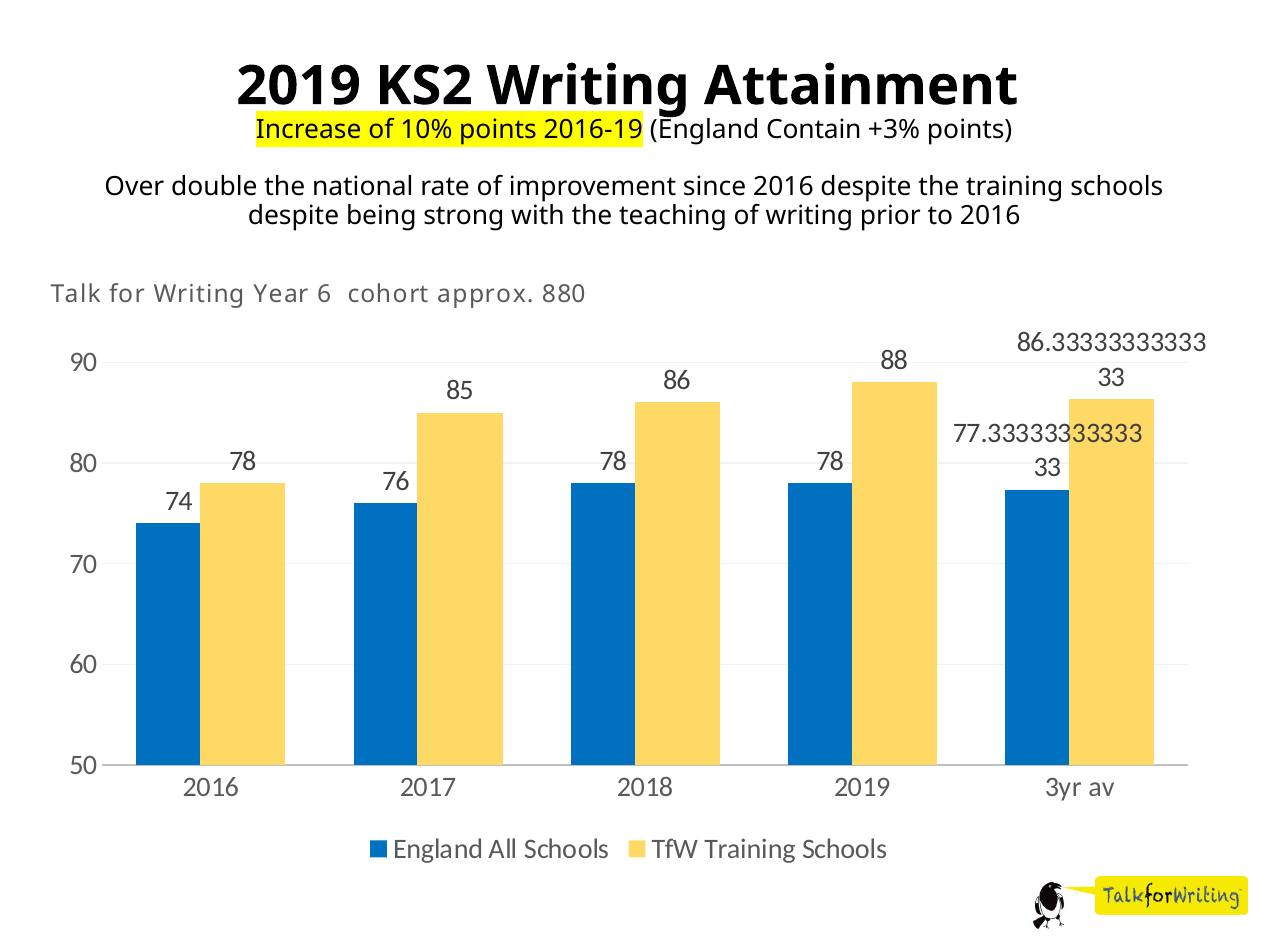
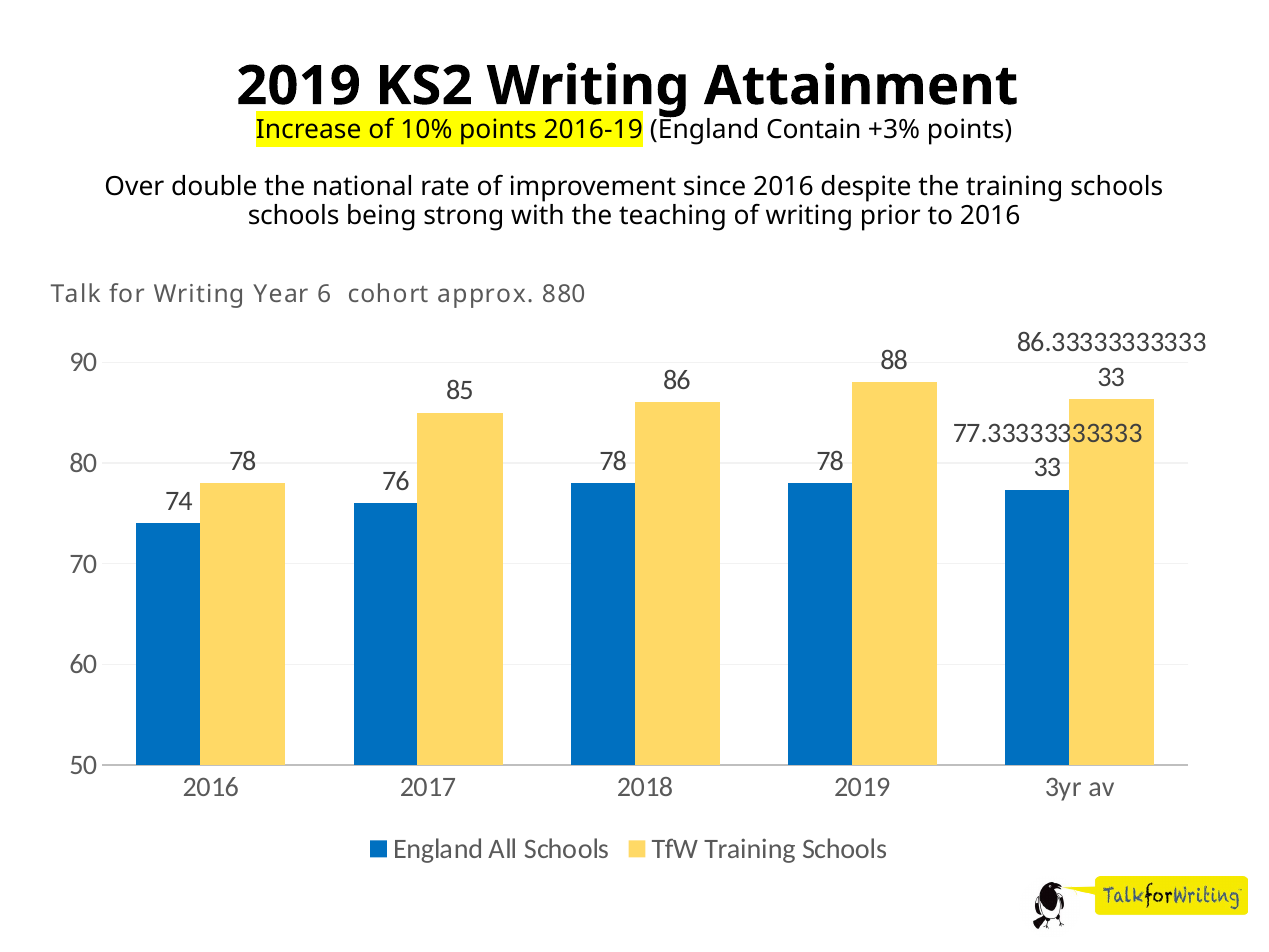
despite at (293, 216): despite -> schools
